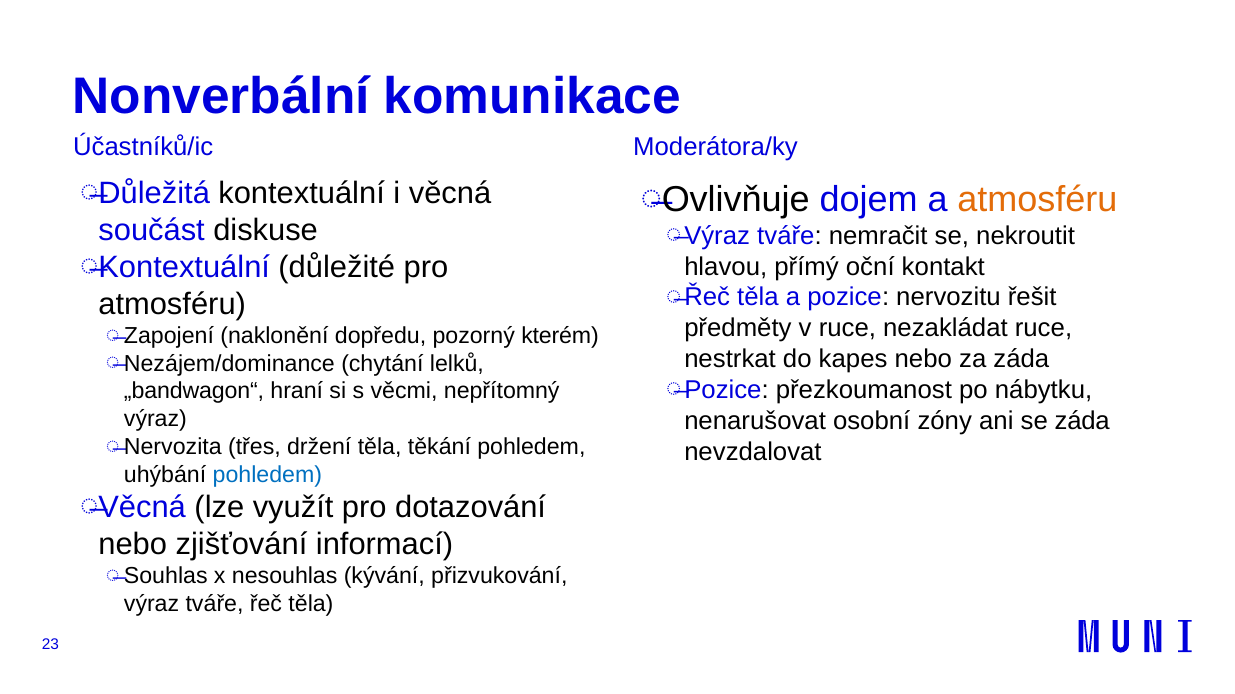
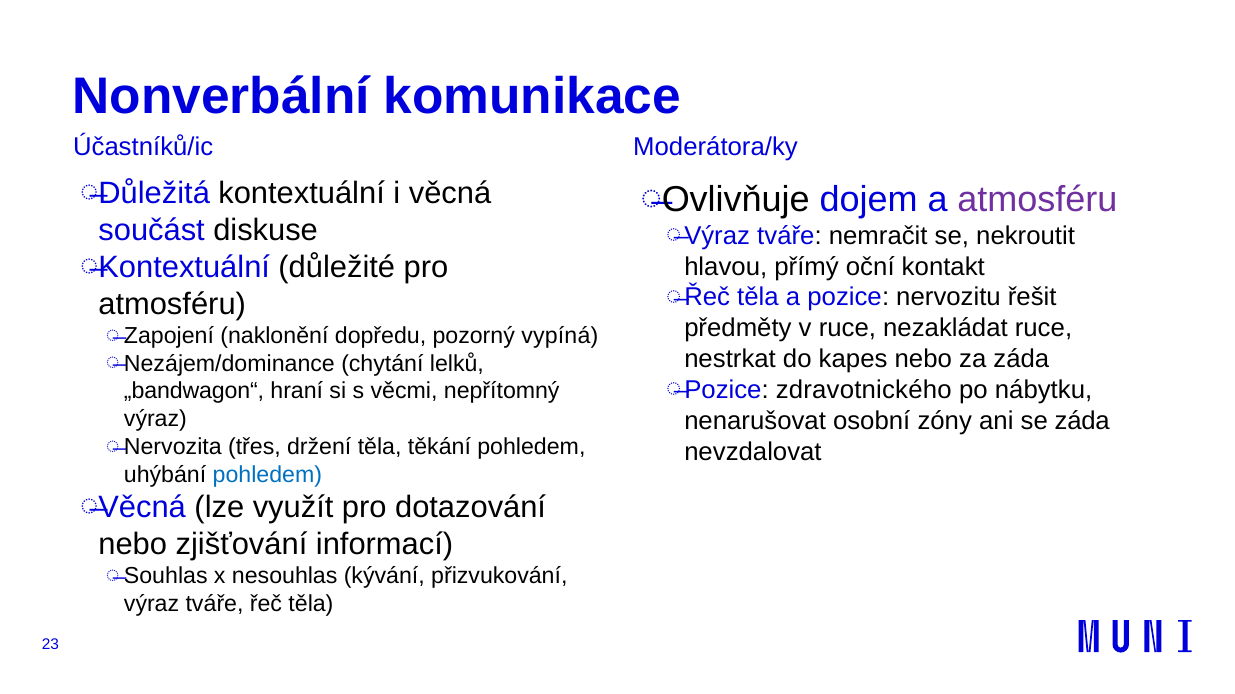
atmosféru at (1037, 200) colour: orange -> purple
kterém: kterém -> vypíná
přezkoumanost: přezkoumanost -> zdravotnického
